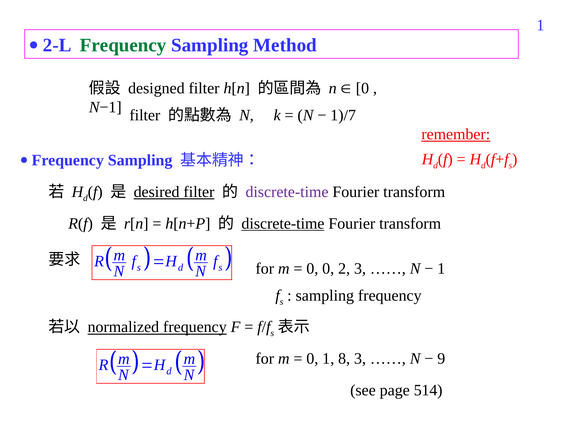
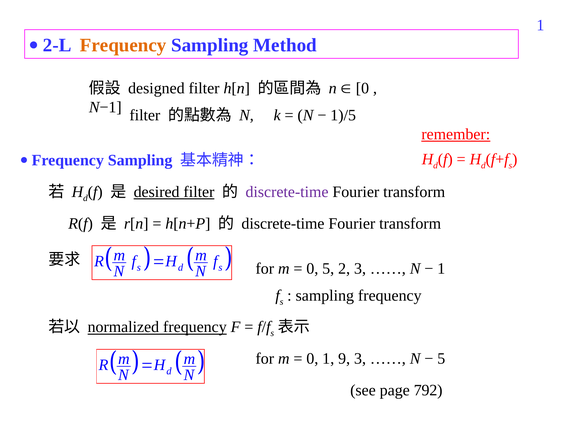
Frequency at (123, 45) colour: green -> orange
1)/7: 1)/7 -> 1)/5
discrete-time at (283, 224) underline: present -> none
0 0: 0 -> 5
8: 8 -> 9
9 at (441, 359): 9 -> 5
514: 514 -> 792
